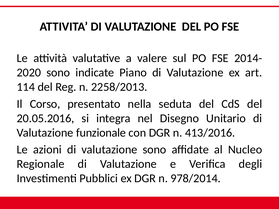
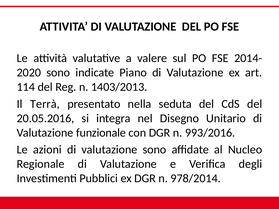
2258/2013: 2258/2013 -> 1403/2013
Corso: Corso -> Terrà
413/2016: 413/2016 -> 993/2016
